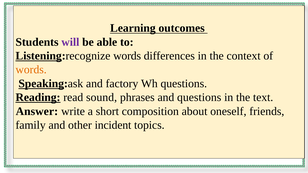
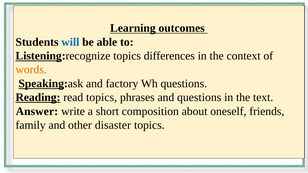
will colour: purple -> blue
Listening:recognize words: words -> topics
read sound: sound -> topics
incident: incident -> disaster
